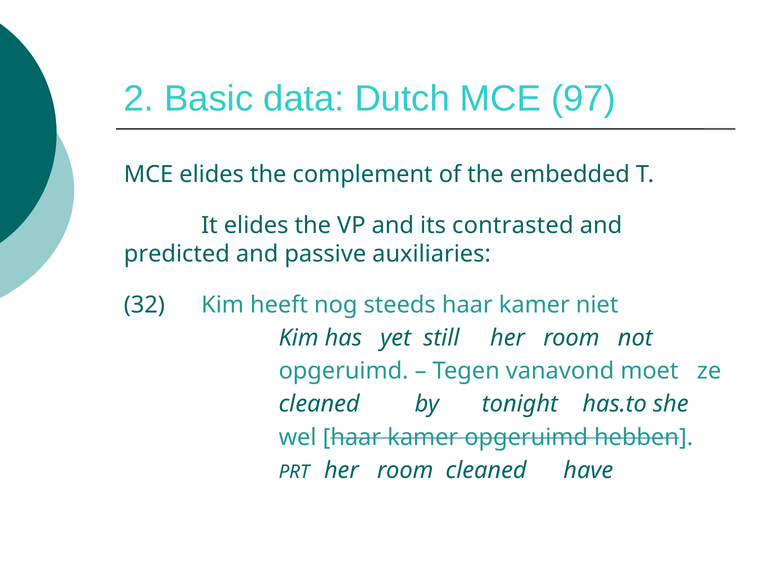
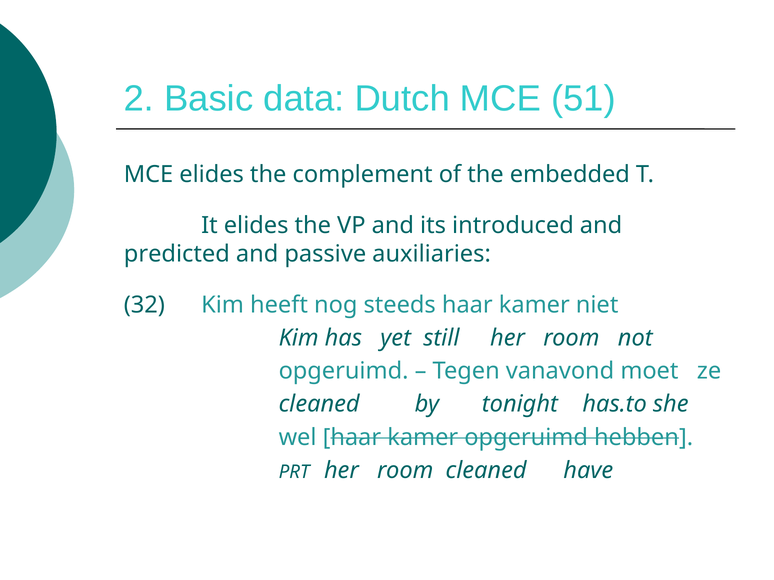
97: 97 -> 51
contrasted: contrasted -> introduced
